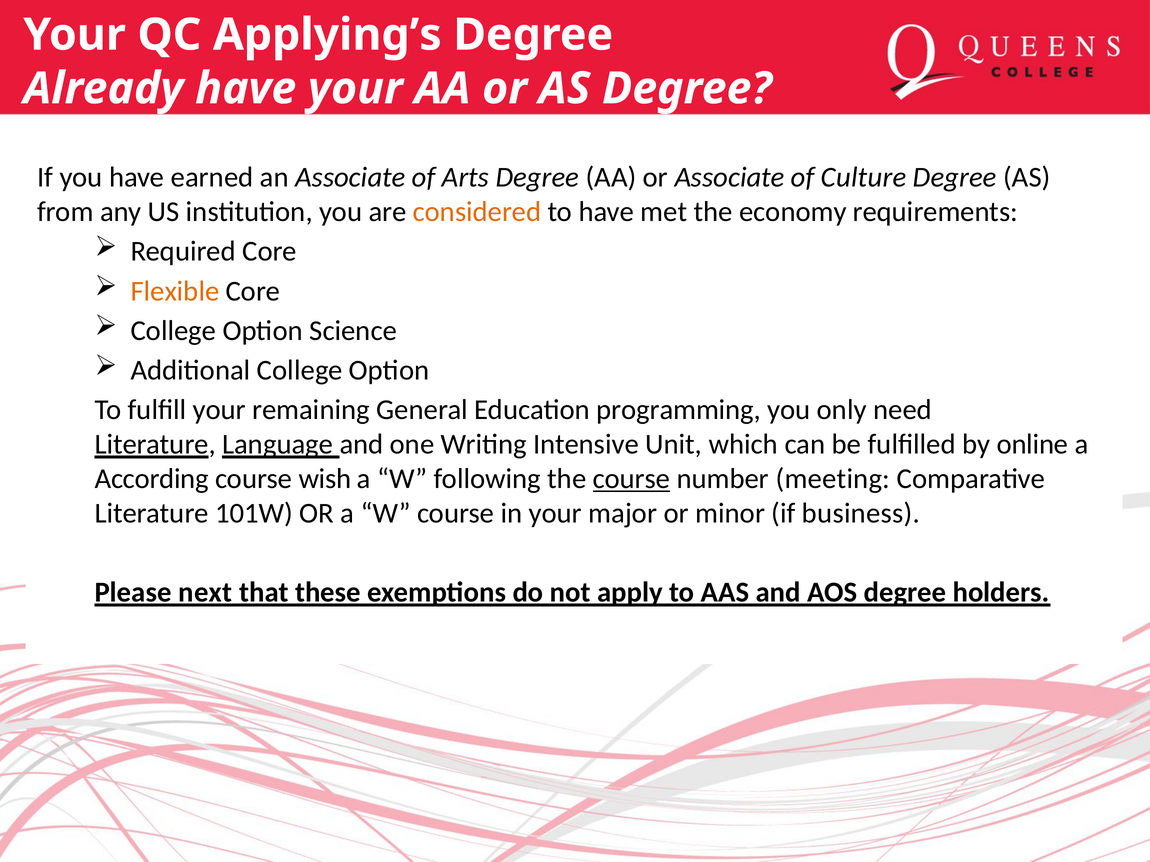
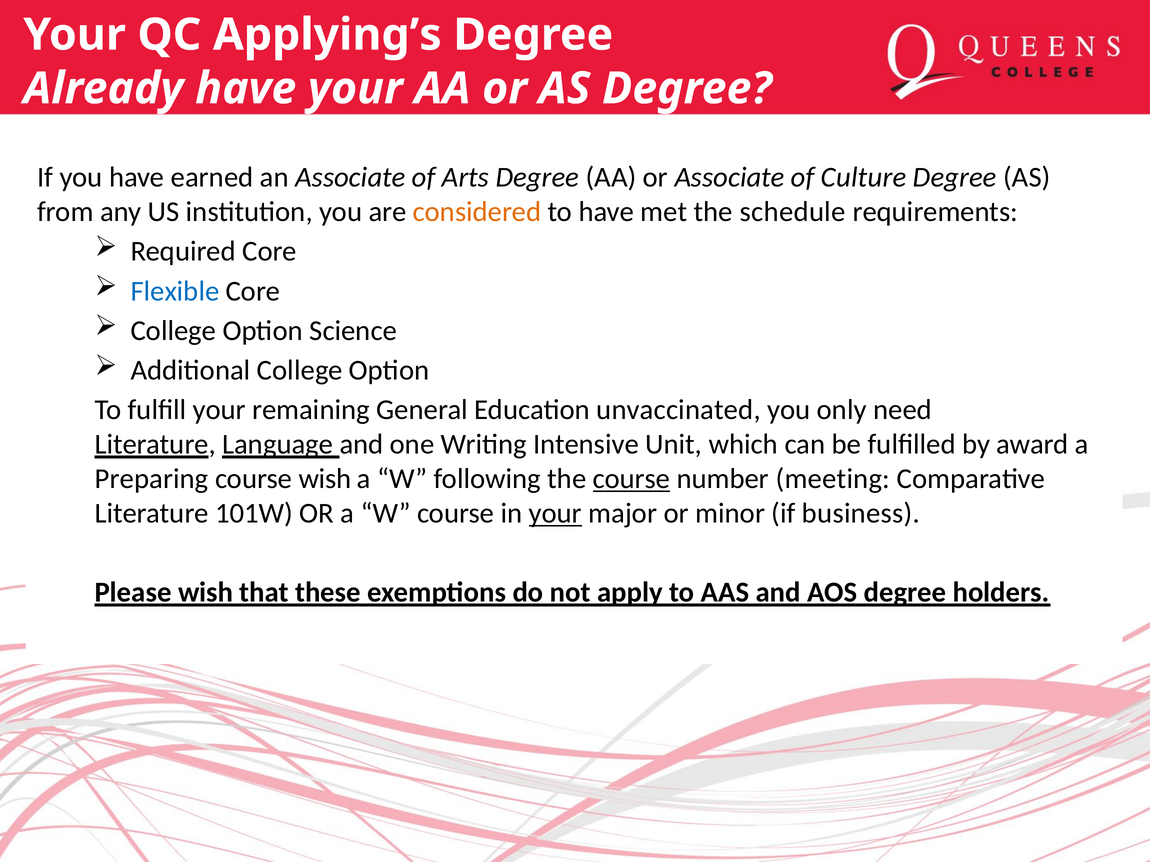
economy: economy -> schedule
Flexible colour: orange -> blue
programming: programming -> unvaccinated
online: online -> award
According: According -> Preparing
your at (555, 514) underline: none -> present
Please next: next -> wish
